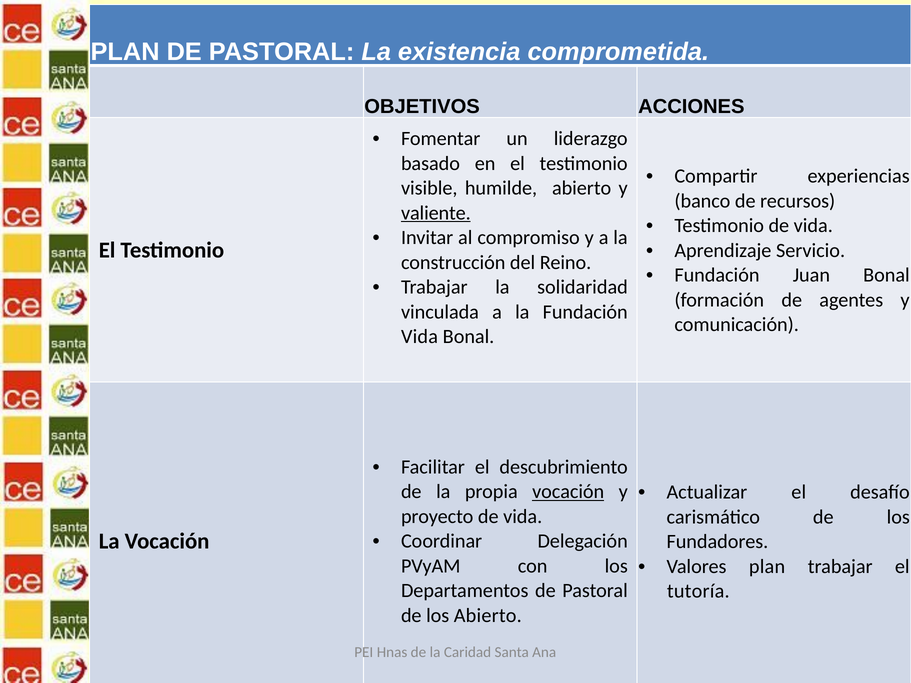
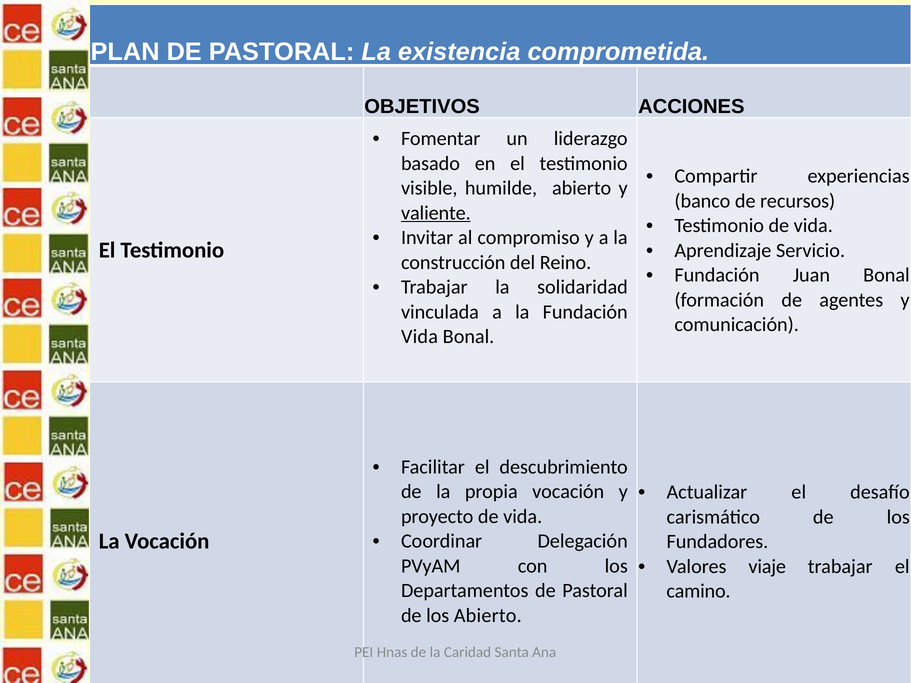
vocación at (568, 492) underline: present -> none
Valores plan: plan -> viaje
tutoría: tutoría -> camino
